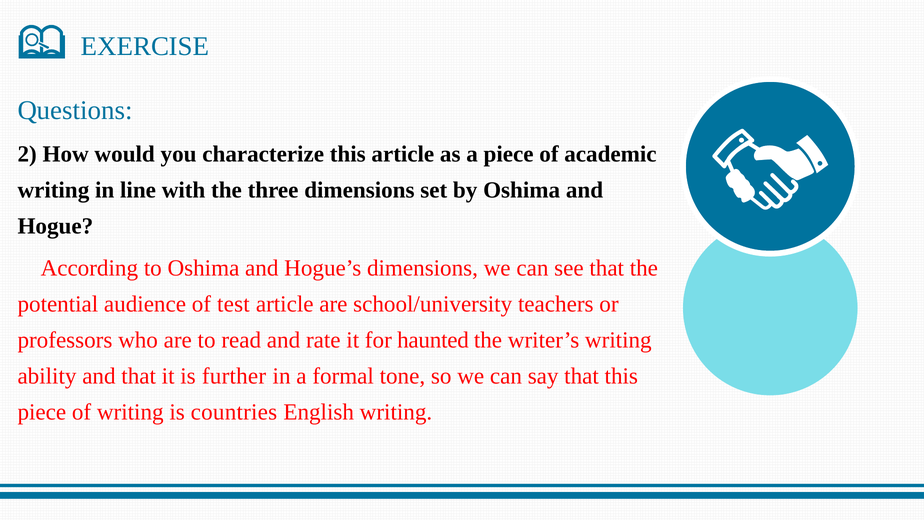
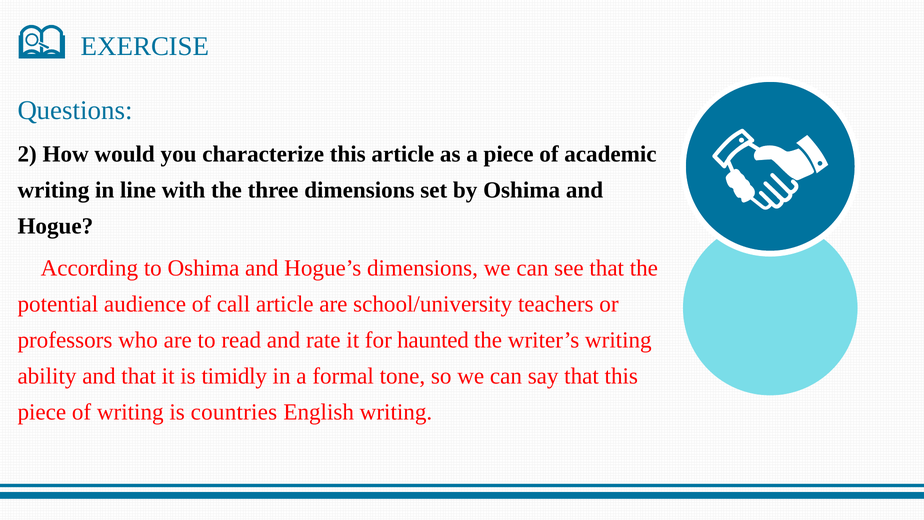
test: test -> call
further: further -> timidly
